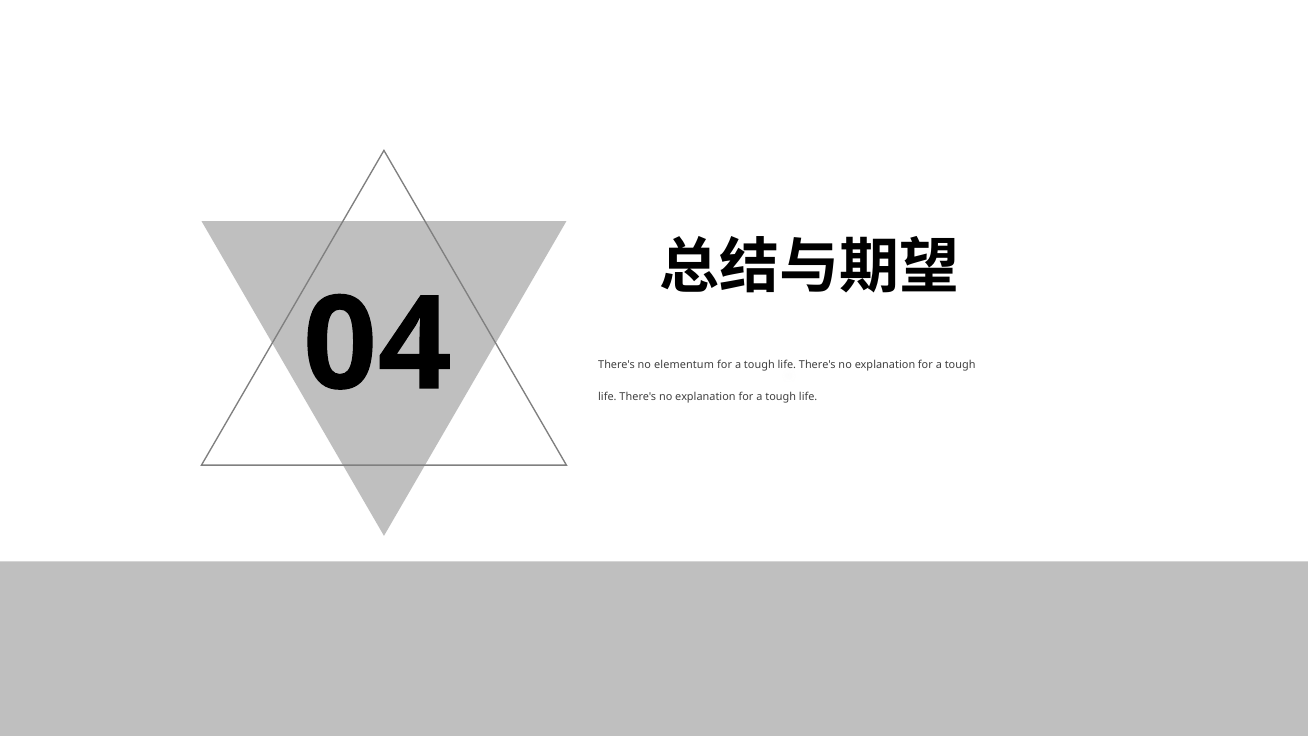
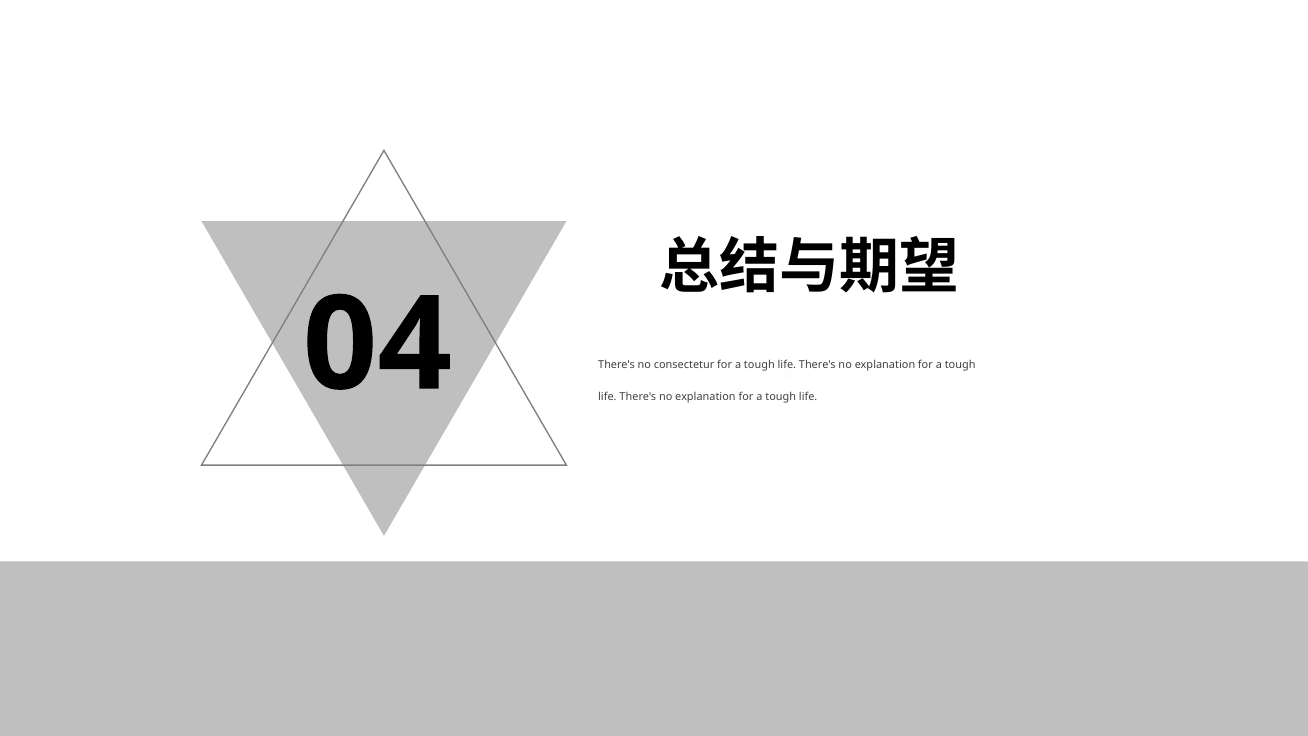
elementum: elementum -> consectetur
